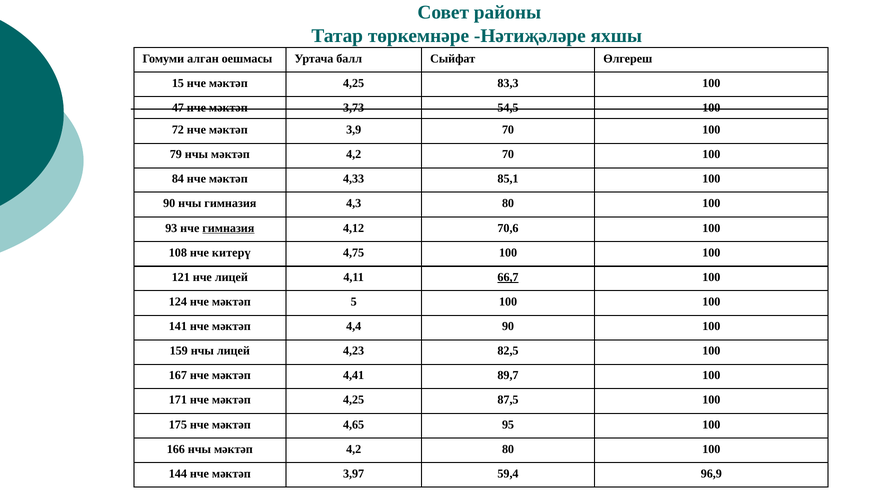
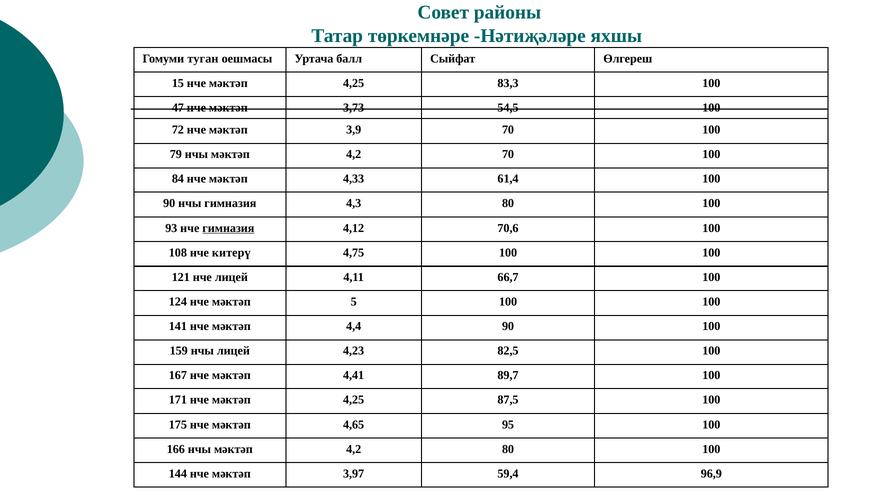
алган: алган -> туган
85,1: 85,1 -> 61,4
66,7 underline: present -> none
